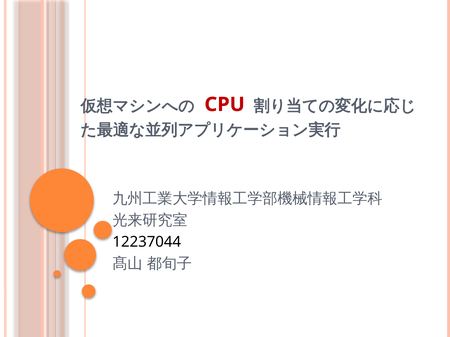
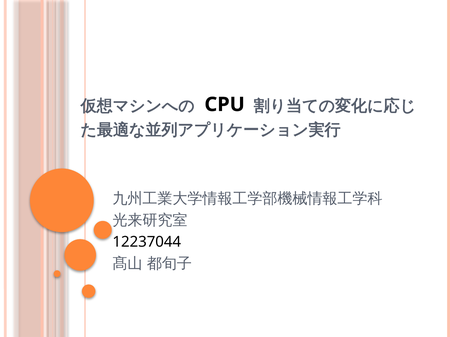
CPU colour: red -> black
